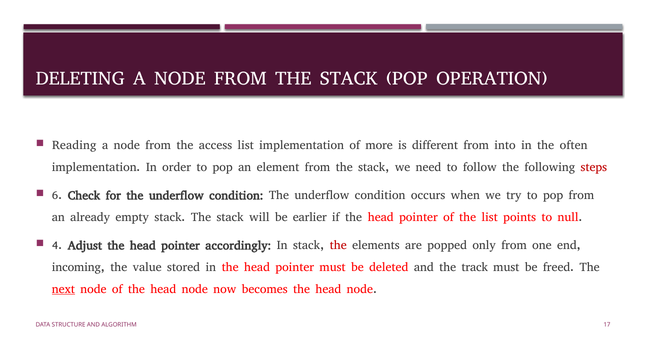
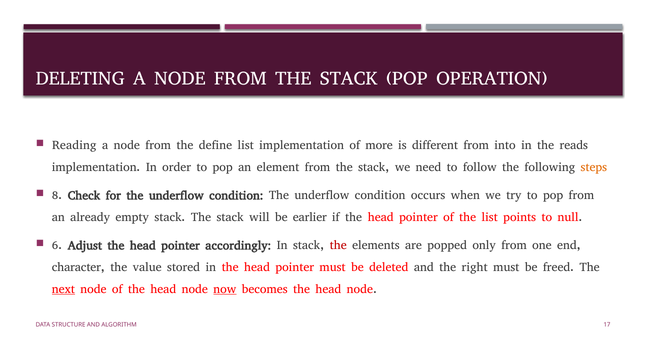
access: access -> define
often: often -> reads
steps colour: red -> orange
6: 6 -> 8
4: 4 -> 6
incoming: incoming -> character
track: track -> right
now underline: none -> present
